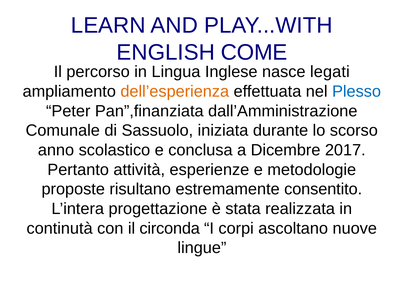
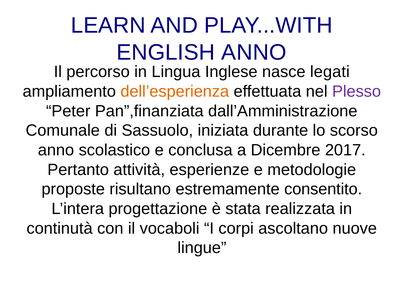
ENGLISH COME: COME -> ANNO
Plesso colour: blue -> purple
circonda: circonda -> vocaboli
